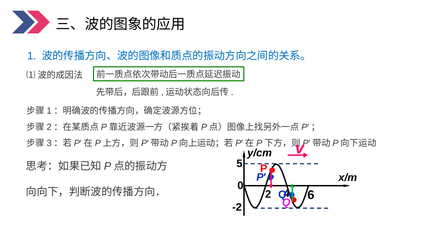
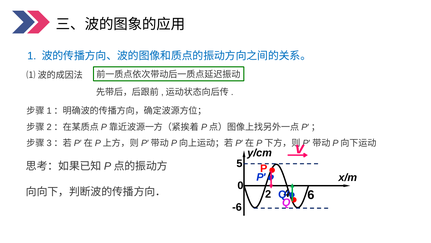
-2: -2 -> -6
